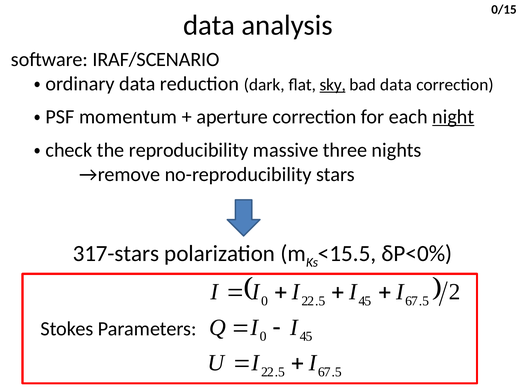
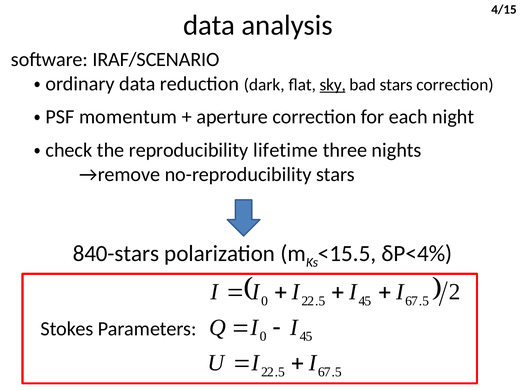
0/15: 0/15 -> 4/15
bad data: data -> stars
night underline: present -> none
massive: massive -> lifetime
317-stars: 317-stars -> 840-stars
δP<0%: δP<0% -> δP<4%
